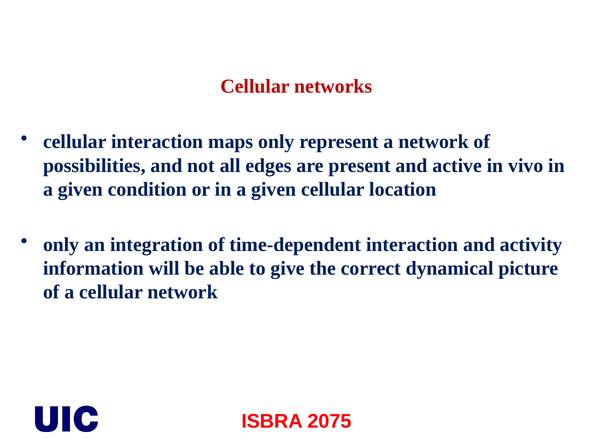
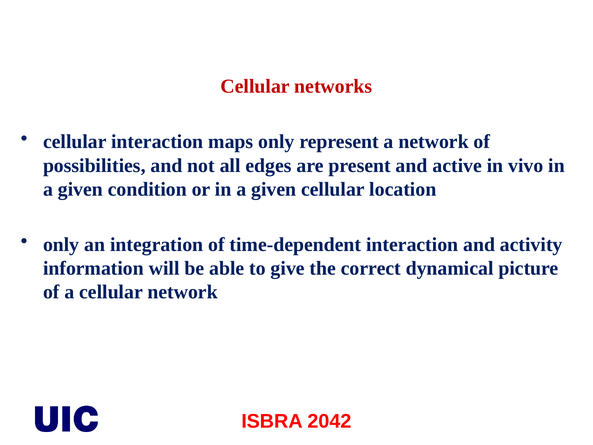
2075: 2075 -> 2042
